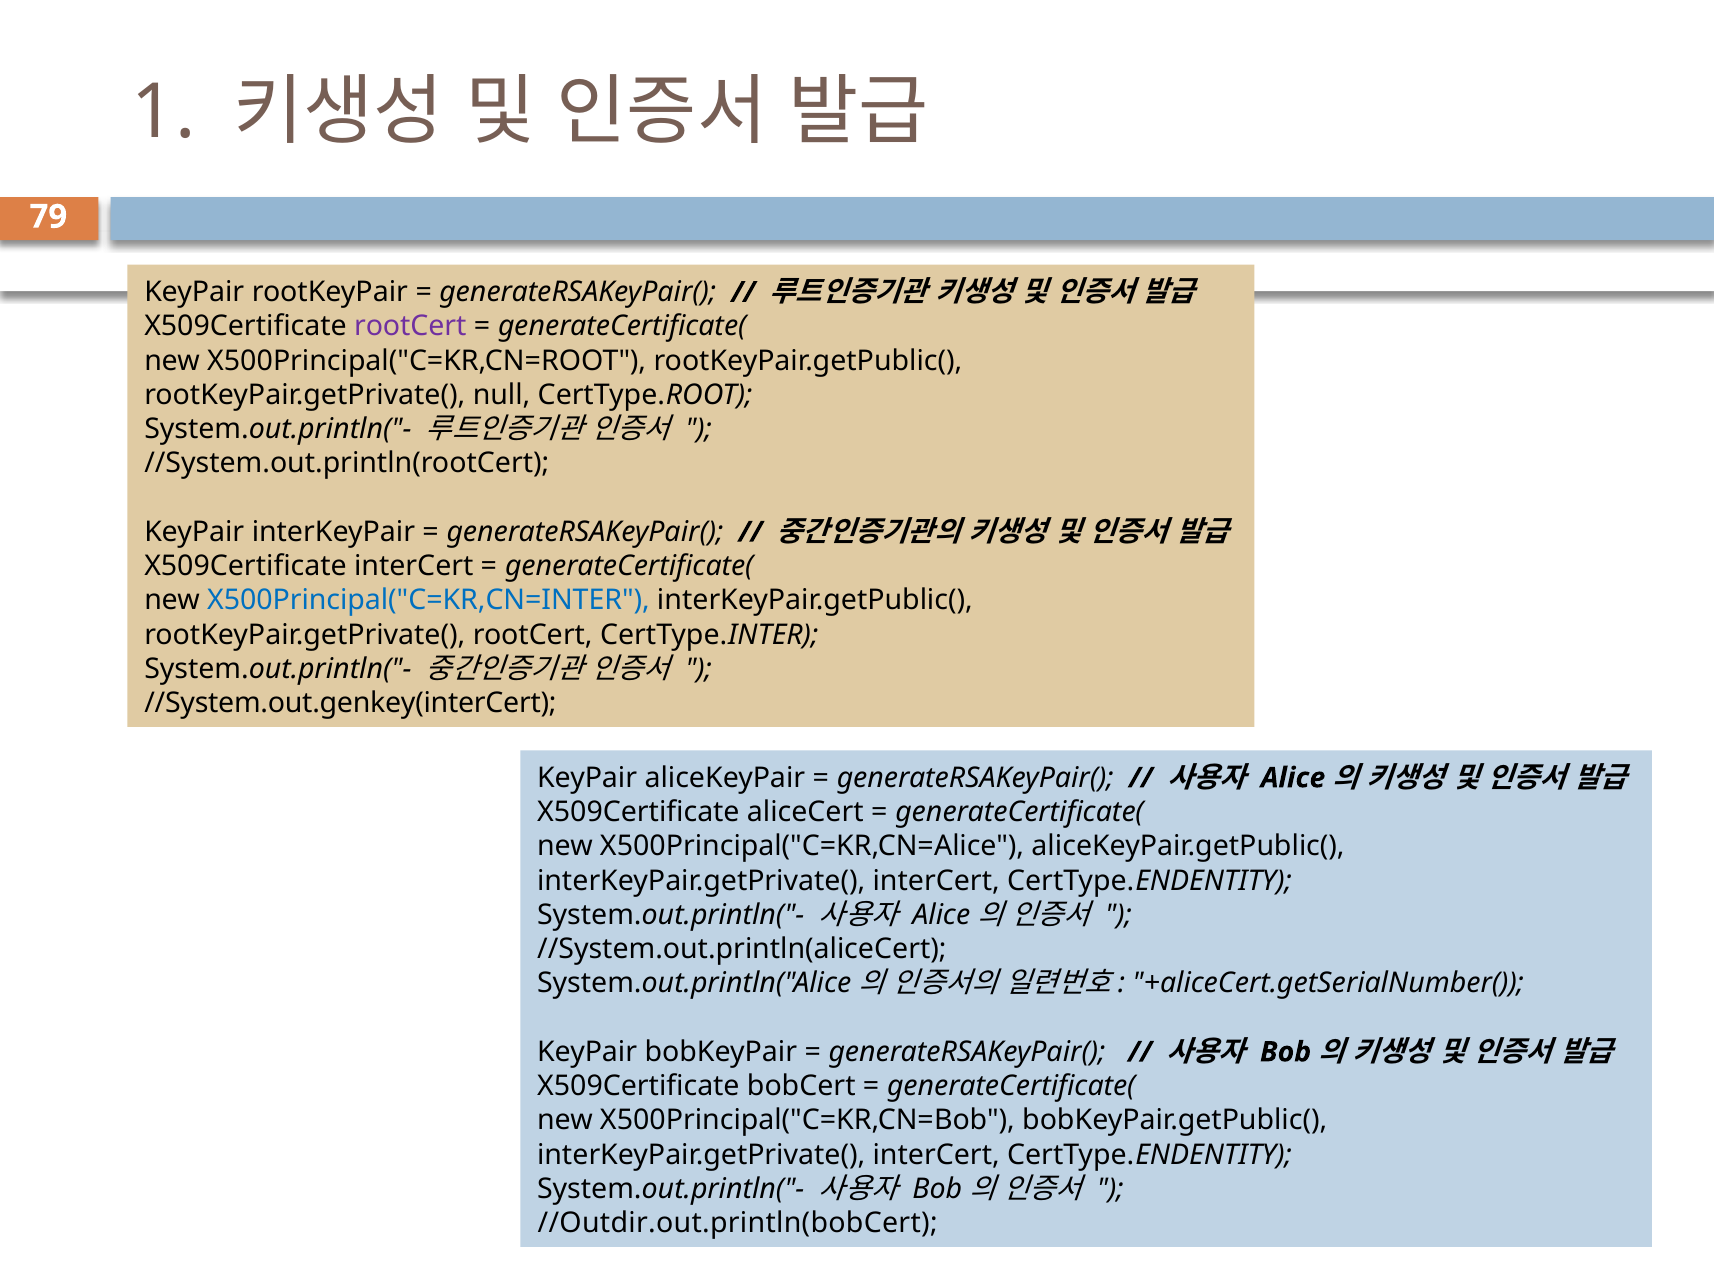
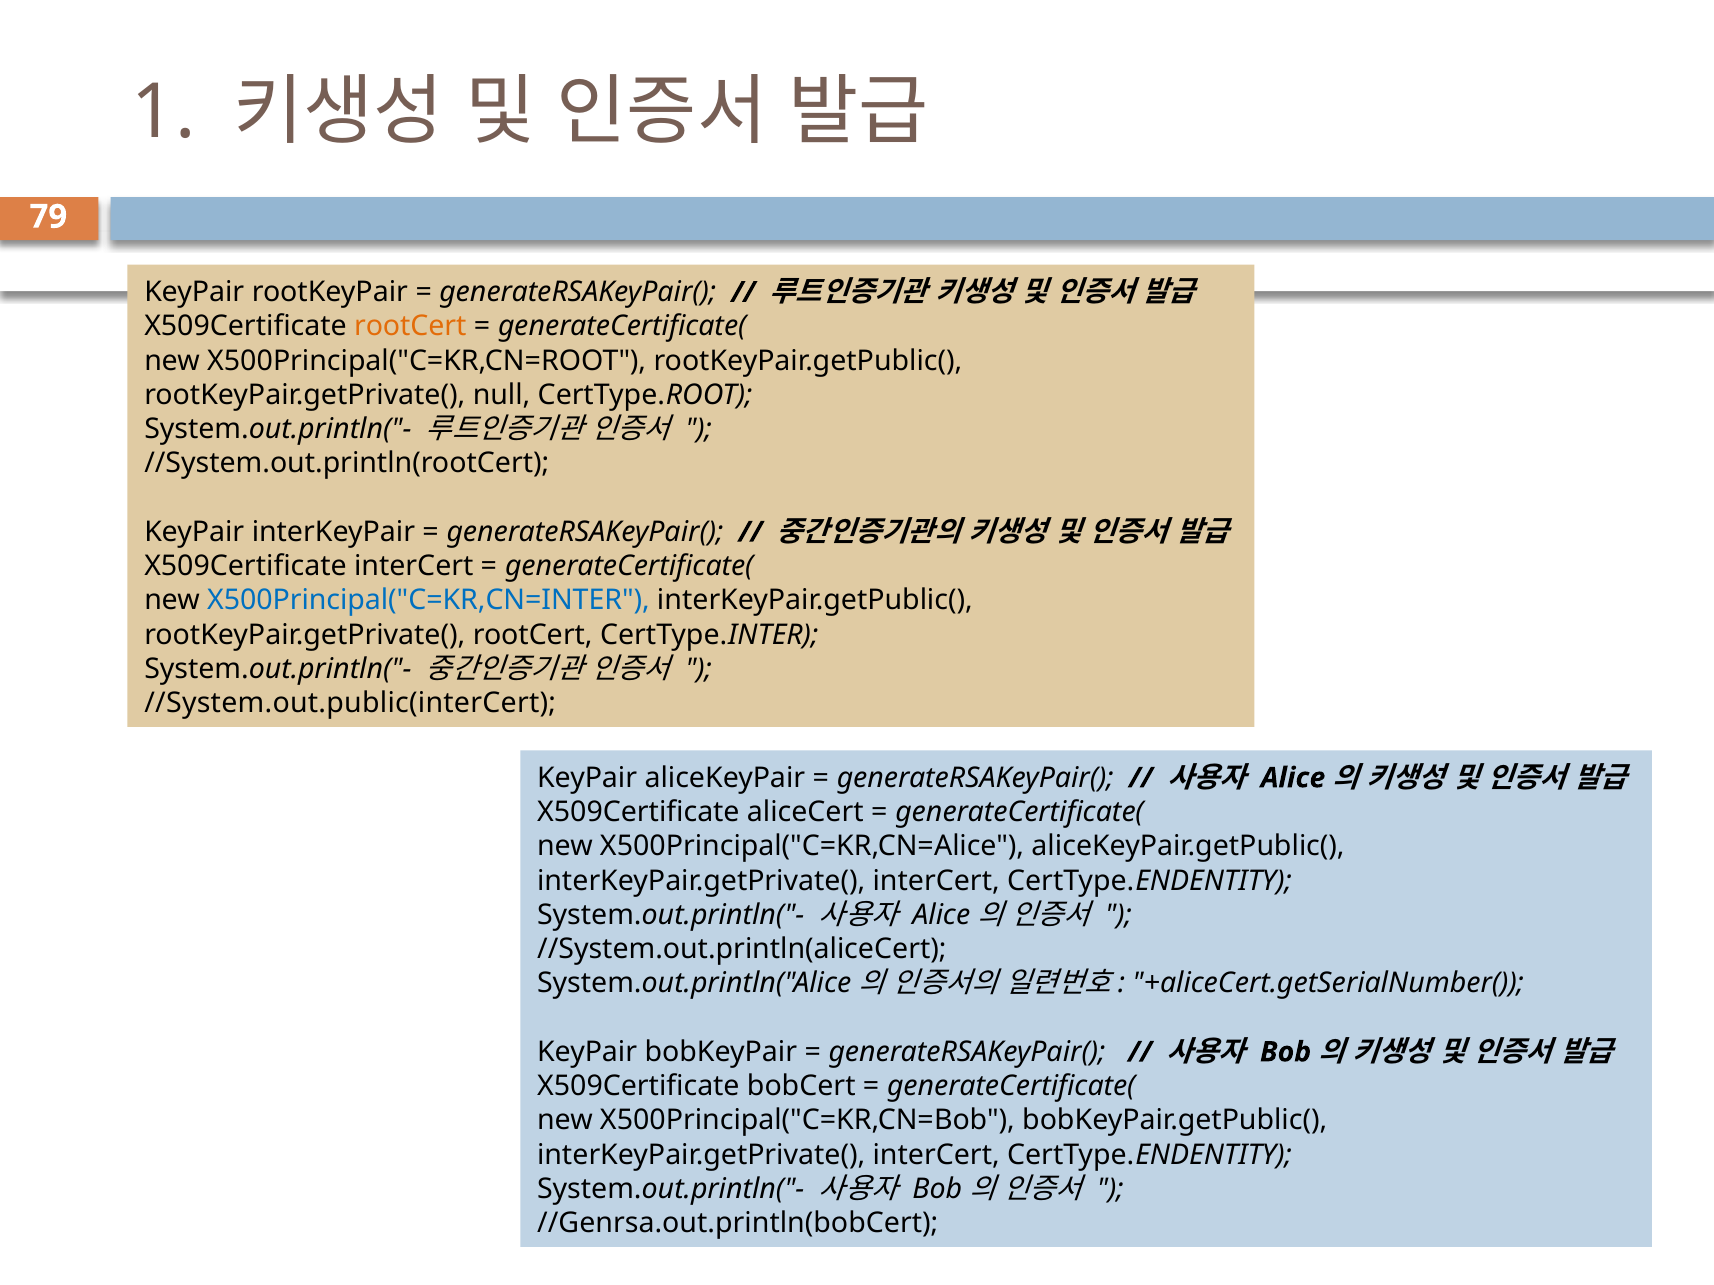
rootCert at (410, 327) colour: purple -> orange
//System.out.genkey(interCert: //System.out.genkey(interCert -> //System.out.public(interCert
//Outdir.out.println(bobCert: //Outdir.out.println(bobCert -> //Genrsa.out.println(bobCert
